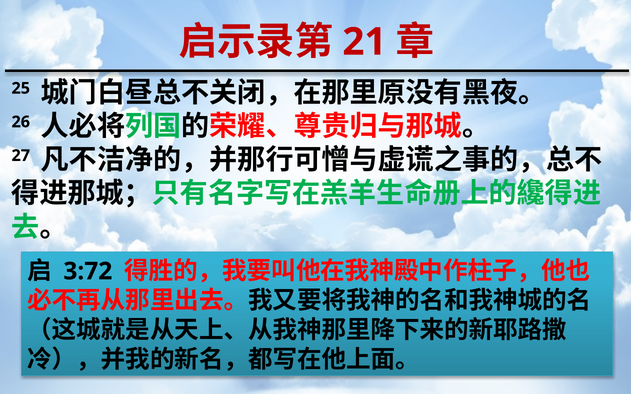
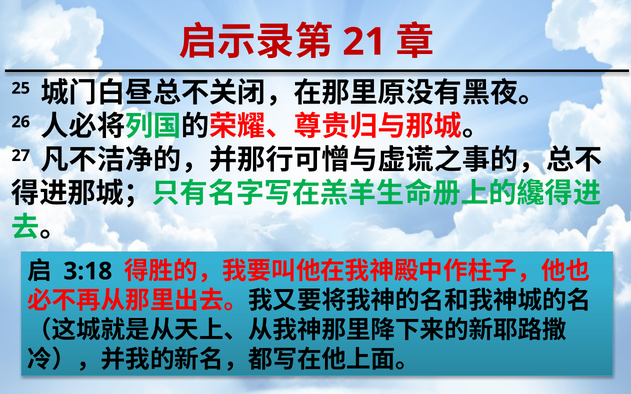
3:72: 3:72 -> 3:18
